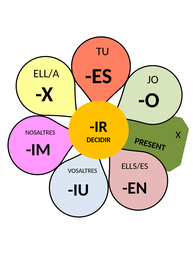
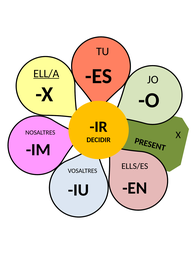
ELL/A underline: none -> present
